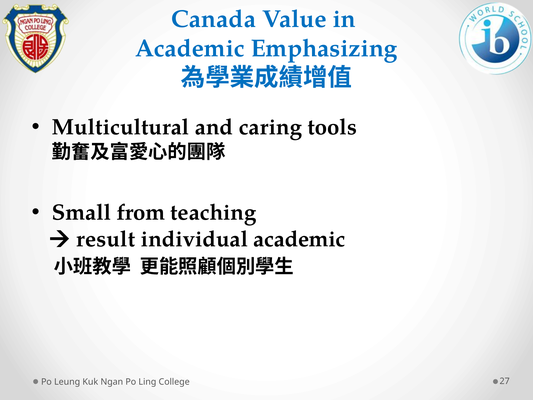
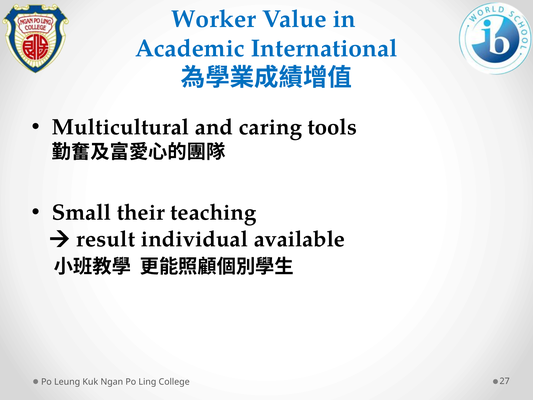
Canada: Canada -> Worker
Emphasizing: Emphasizing -> International
from: from -> their
individual academic: academic -> available
